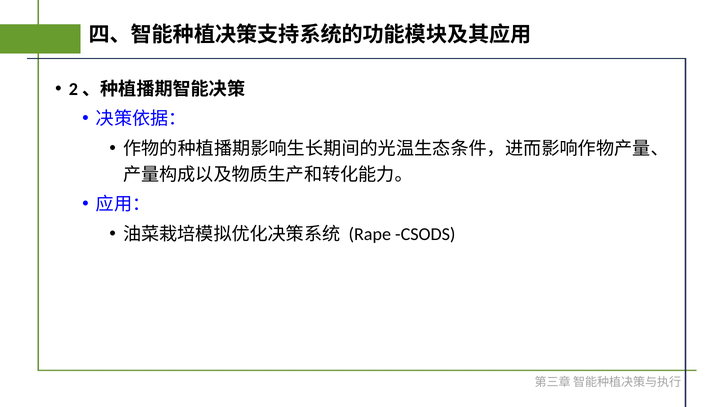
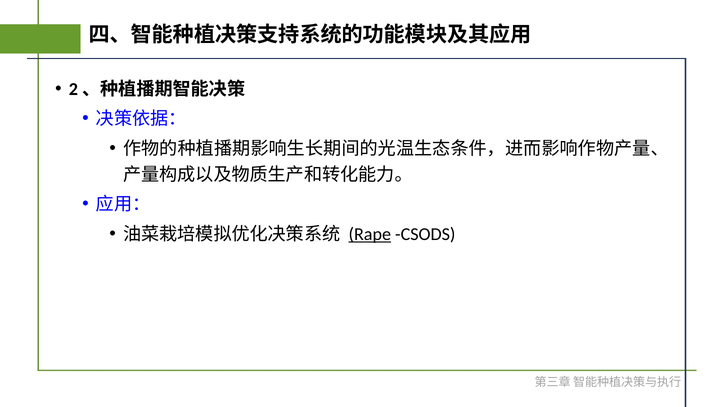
Rape underline: none -> present
